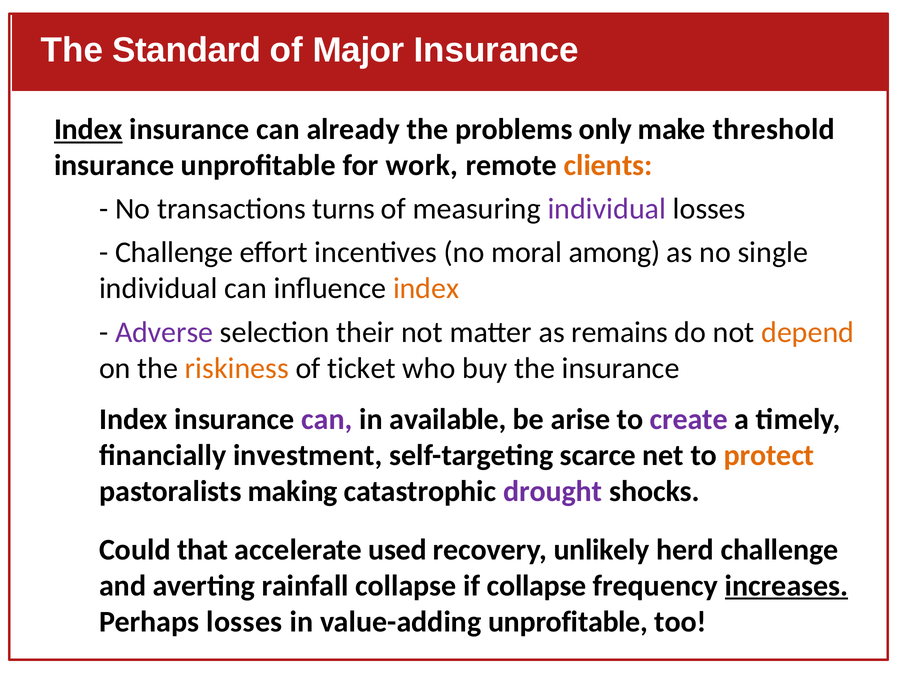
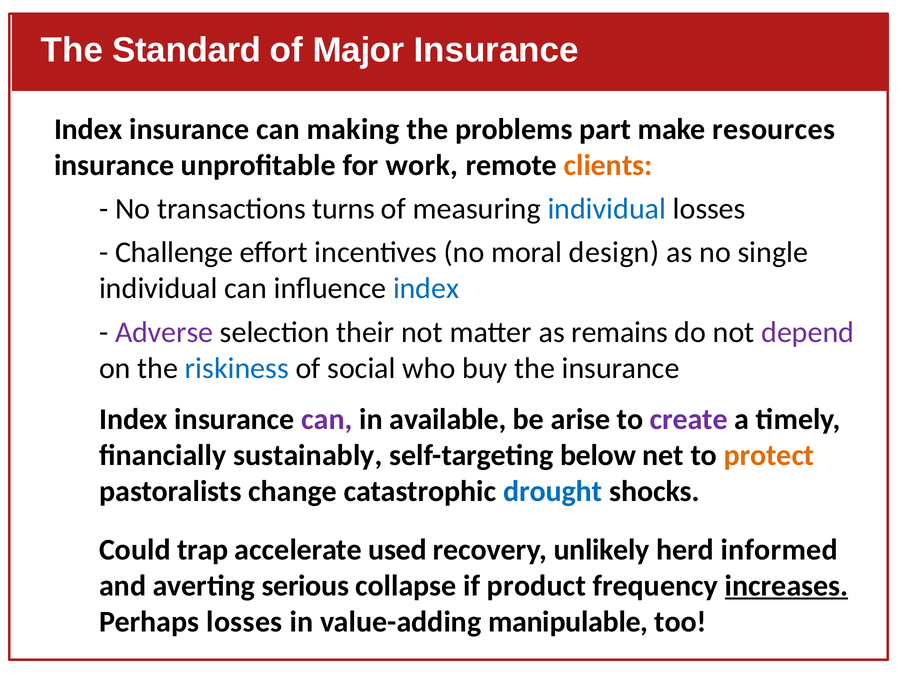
Index at (88, 130) underline: present -> none
already: already -> making
only: only -> part
threshold: threshold -> resources
individual at (607, 209) colour: purple -> blue
among: among -> design
index at (426, 289) colour: orange -> blue
depend colour: orange -> purple
riskiness colour: orange -> blue
ticket: ticket -> social
investment: investment -> sustainably
scarce: scarce -> below
making: making -> change
drought colour: purple -> blue
that: that -> trap
herd challenge: challenge -> informed
rainfall: rainfall -> serious
if collapse: collapse -> product
value-adding unprofitable: unprofitable -> manipulable
